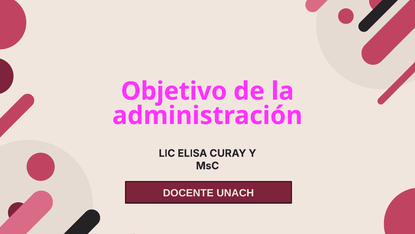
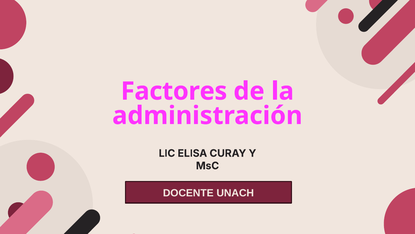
Objetivo: Objetivo -> Factores
